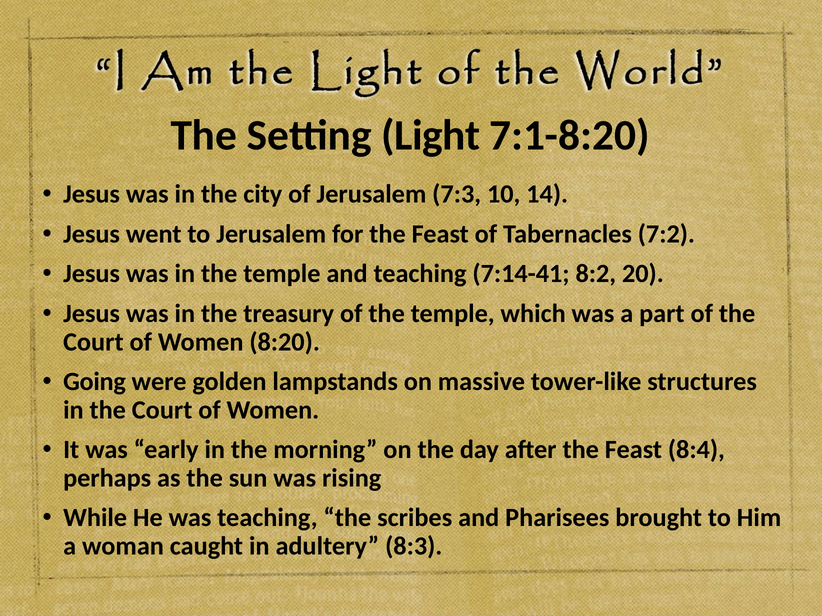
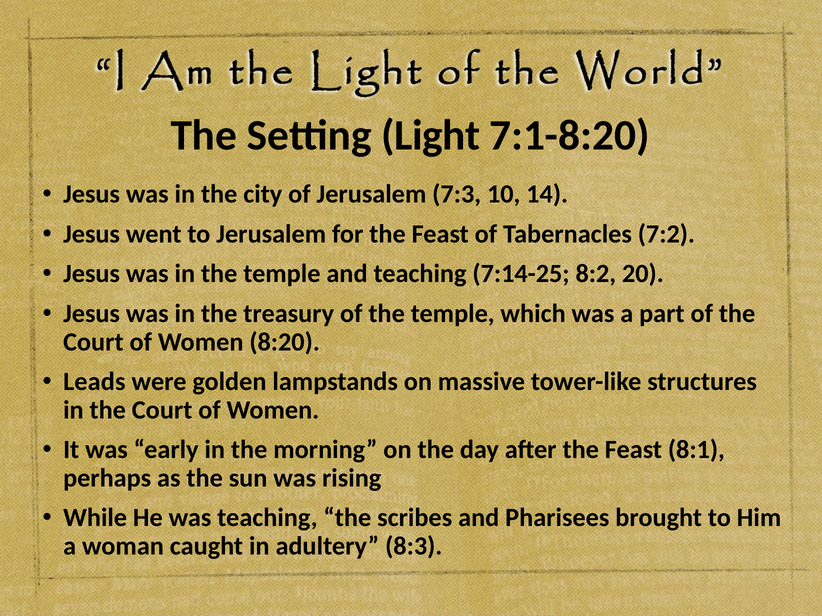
7:14-41: 7:14-41 -> 7:14-25
Going: Going -> Leads
8:4: 8:4 -> 8:1
